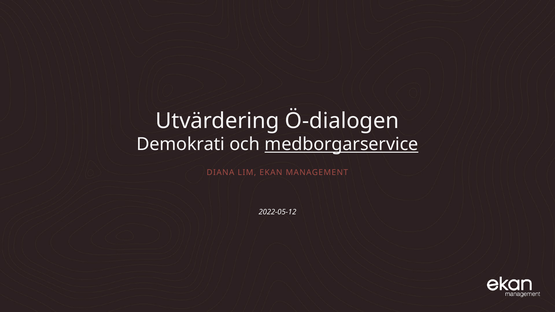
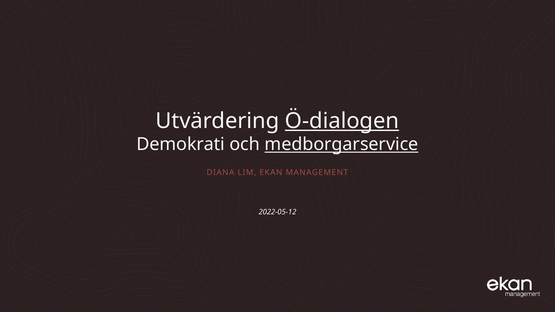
Ö-dialogen underline: none -> present
